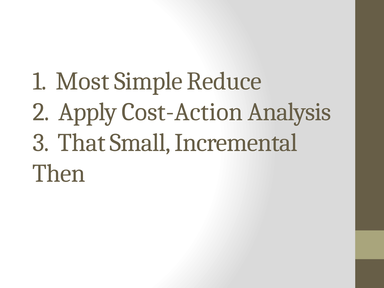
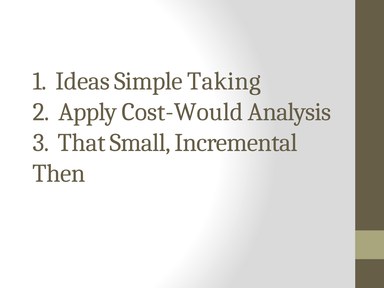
Most: Most -> Ideas
Reduce: Reduce -> Taking
Cost-Action: Cost-Action -> Cost-Would
